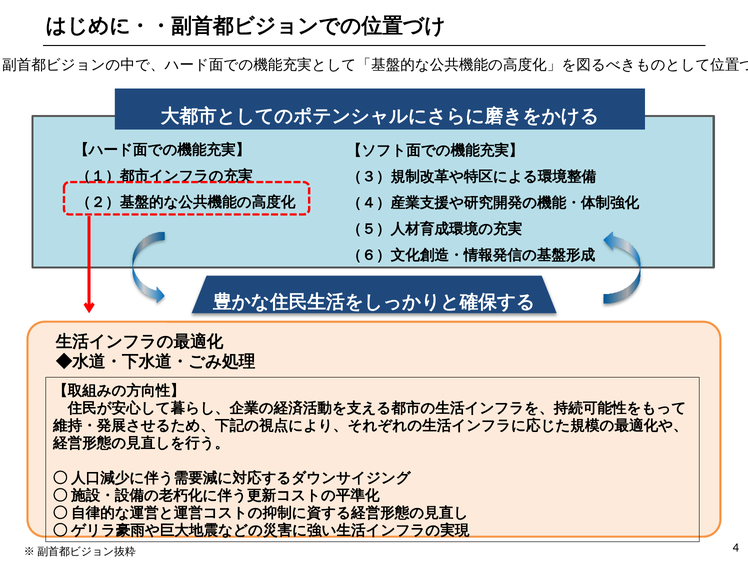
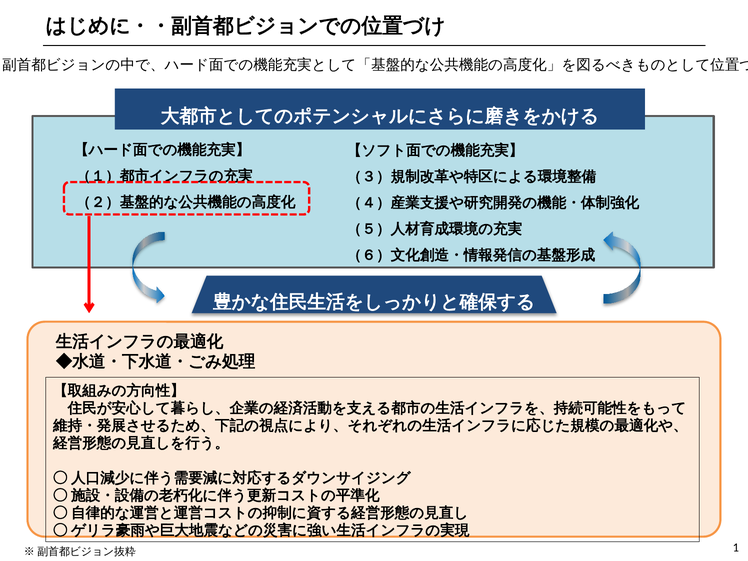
4: 4 -> 1
